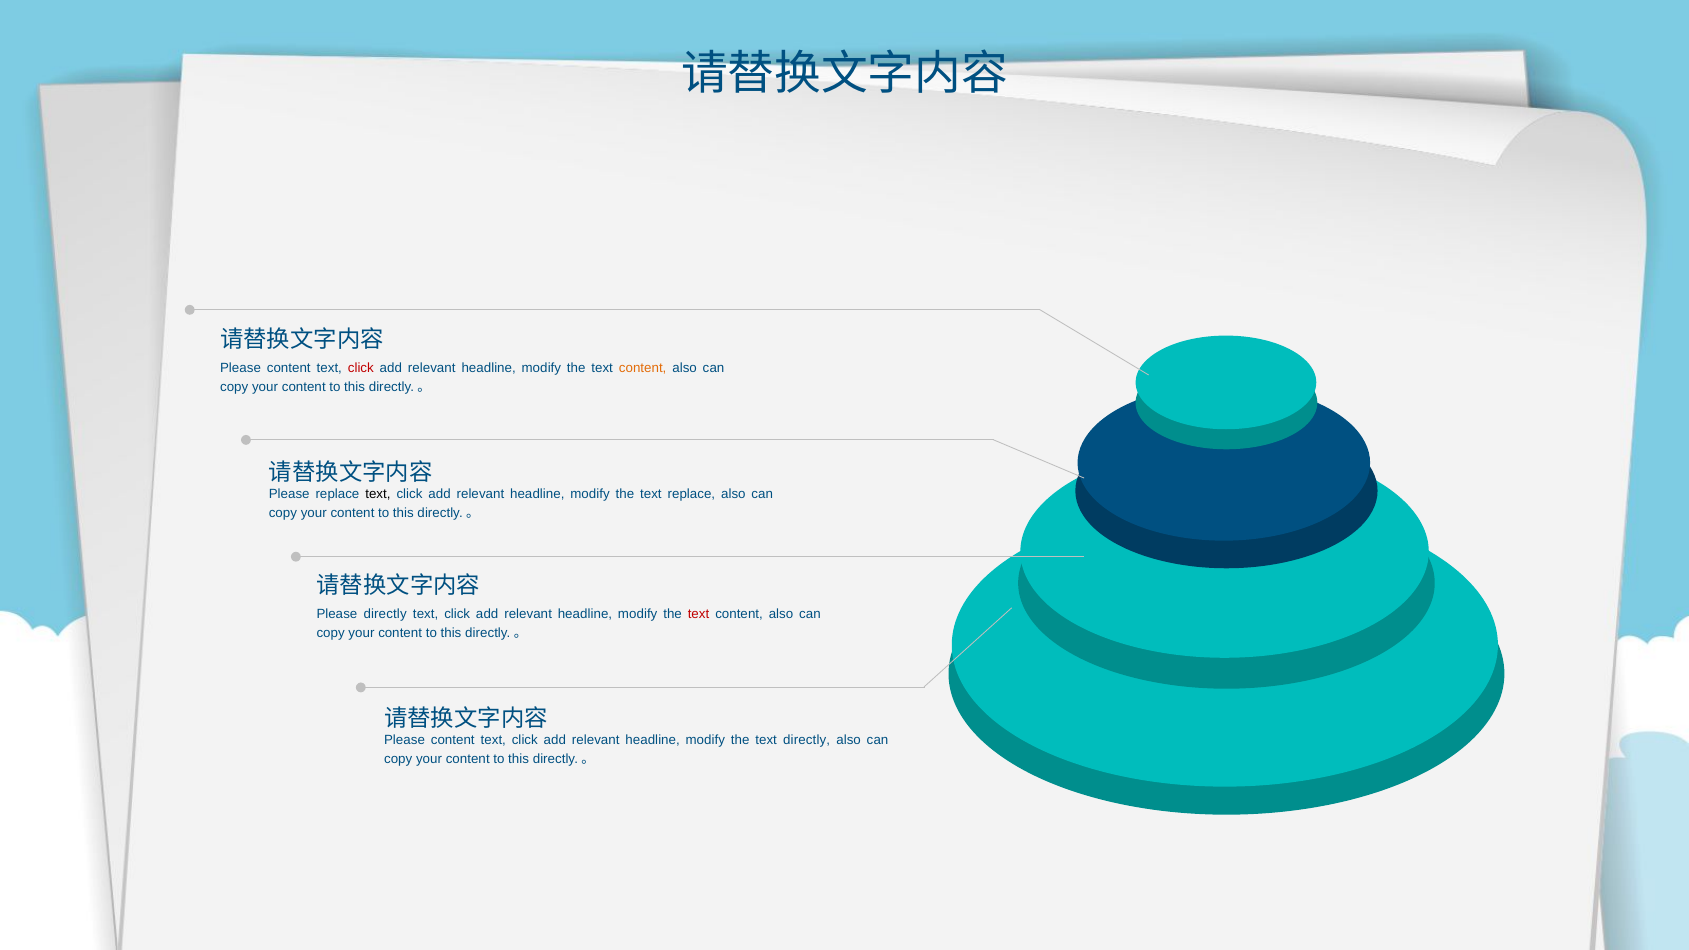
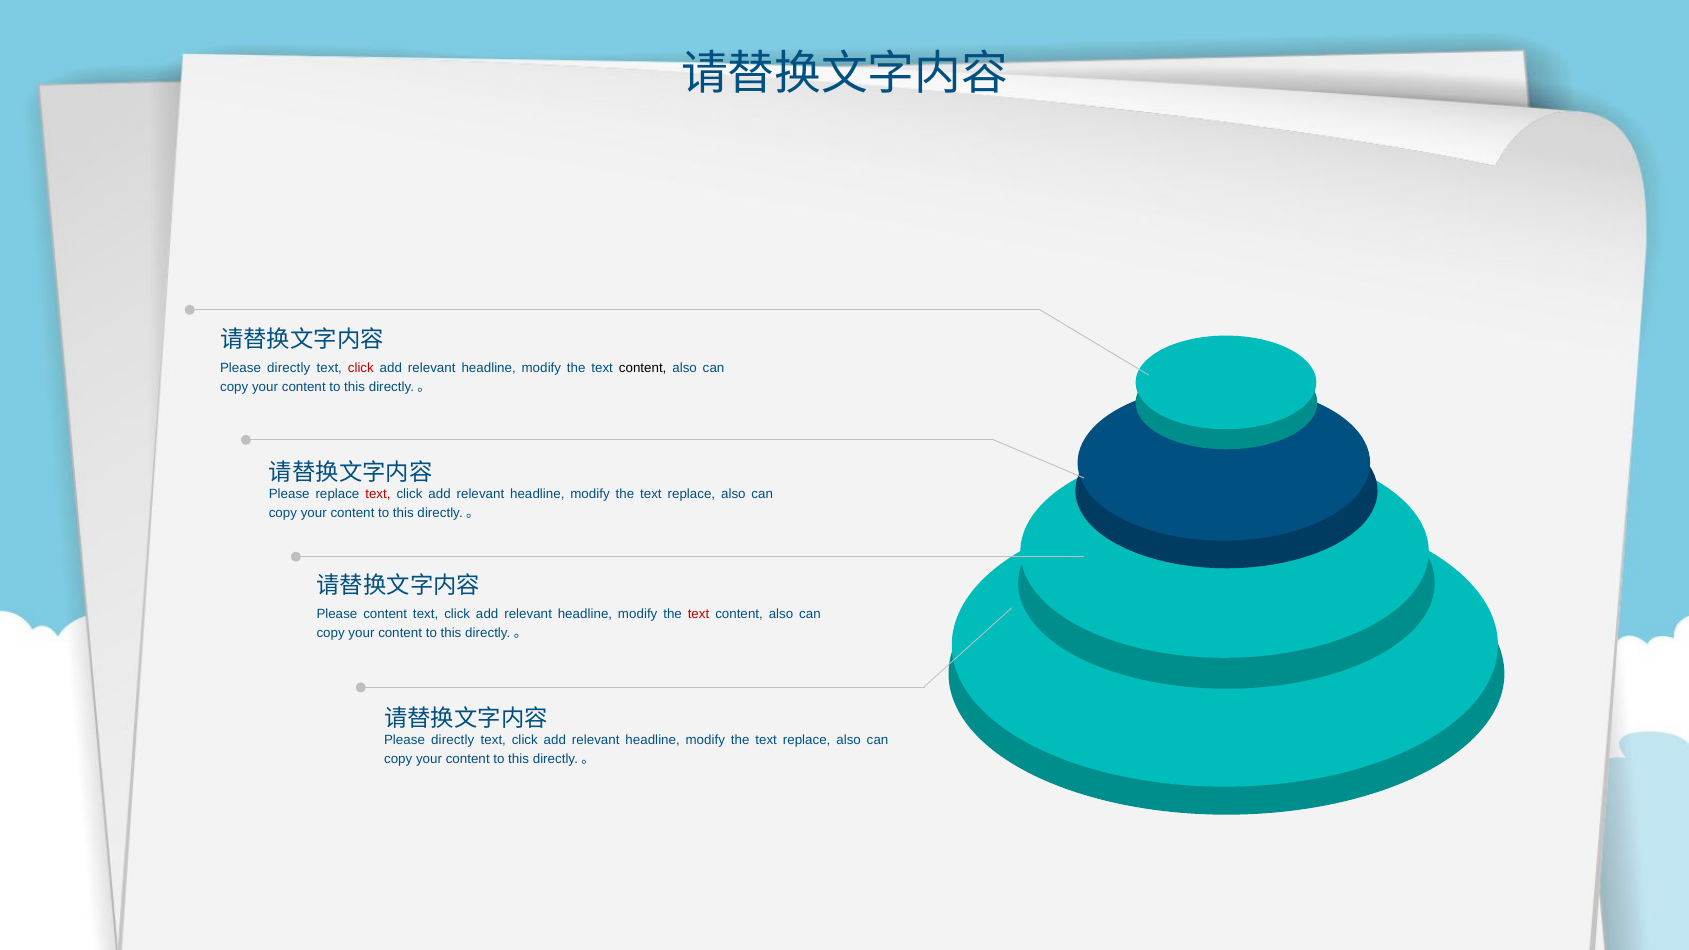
content at (289, 368): content -> directly
content at (643, 368) colour: orange -> black
text at (378, 494) colour: black -> red
Please directly: directly -> content
content at (453, 740): content -> directly
directly at (807, 740): directly -> replace
